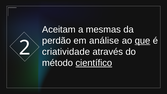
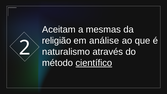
perdão: perdão -> religião
que underline: present -> none
criatividade: criatividade -> naturalismo
